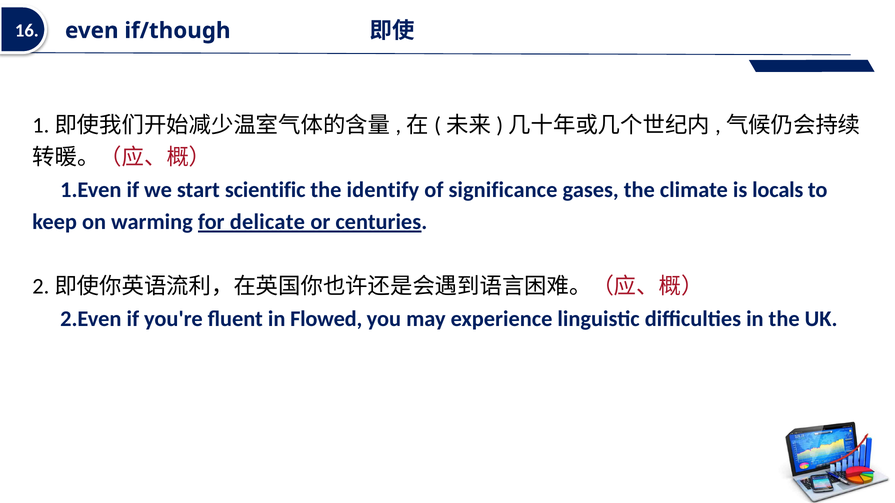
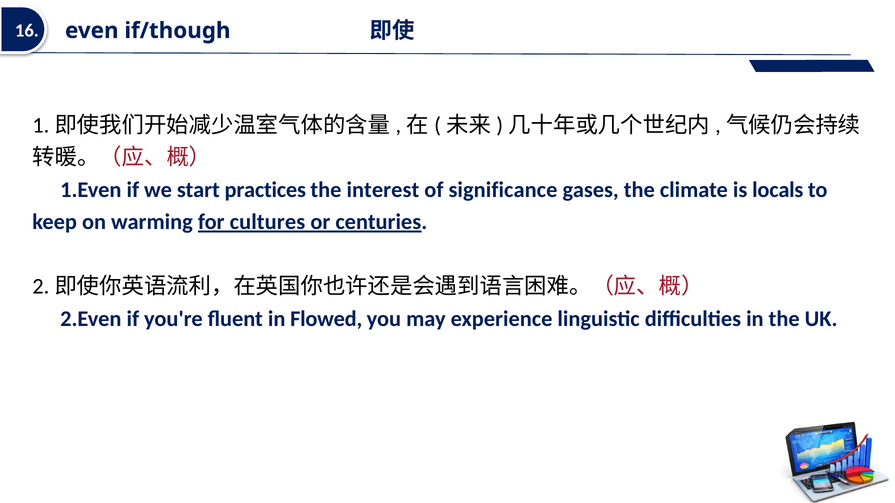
scientific: scientific -> practices
identify: identify -> interest
delicate: delicate -> cultures
